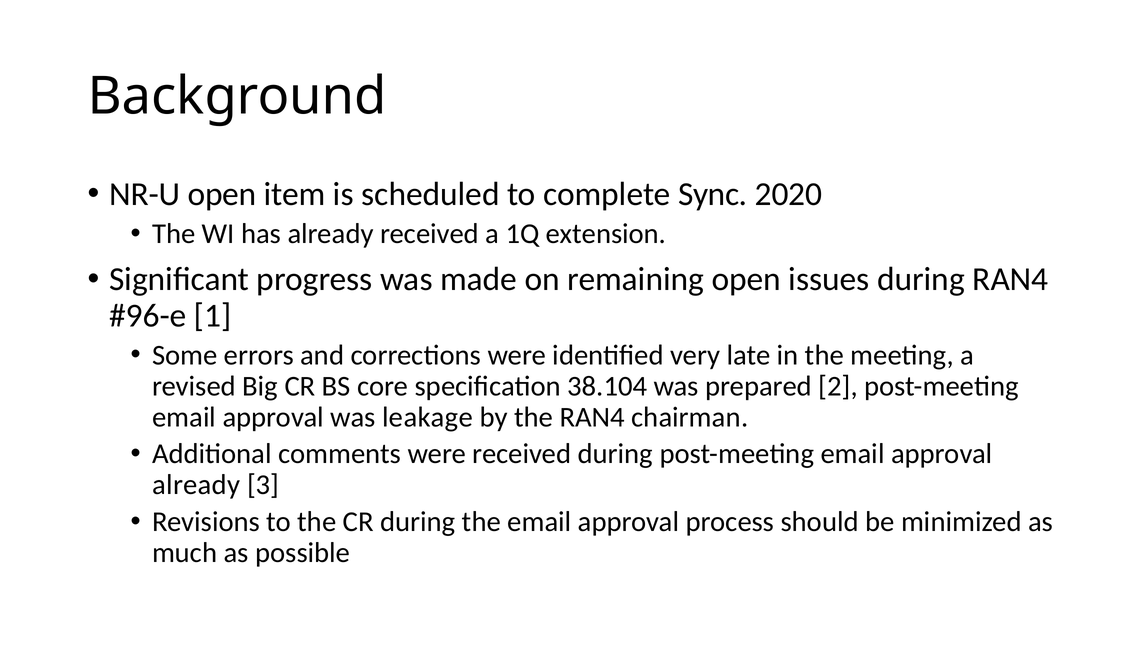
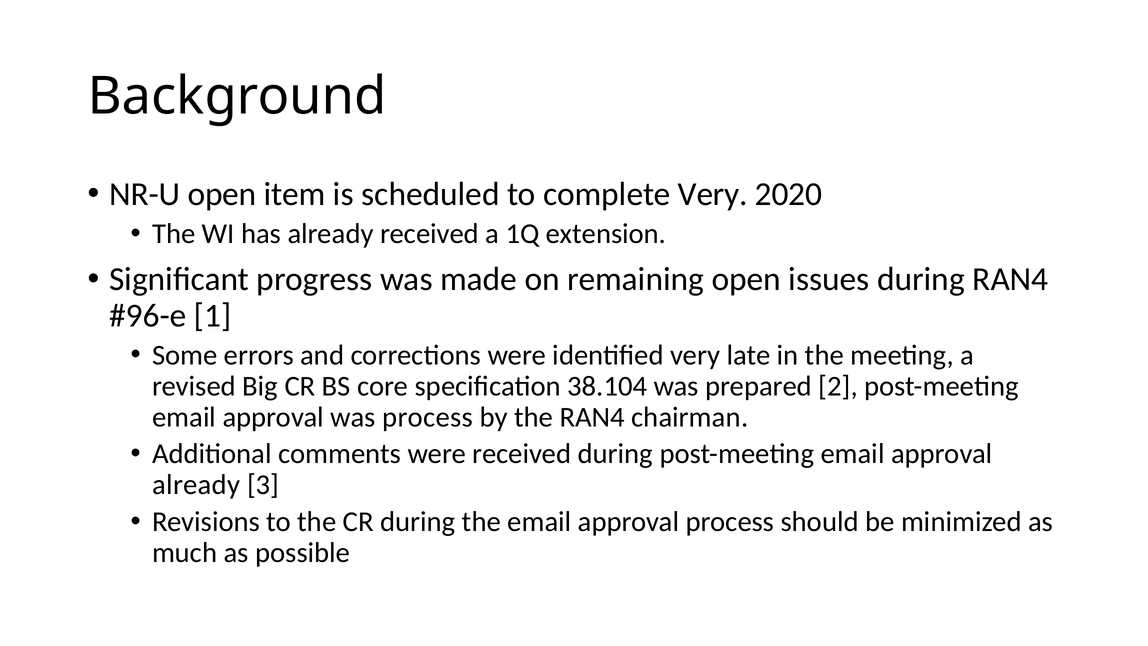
complete Sync: Sync -> Very
was leakage: leakage -> process
